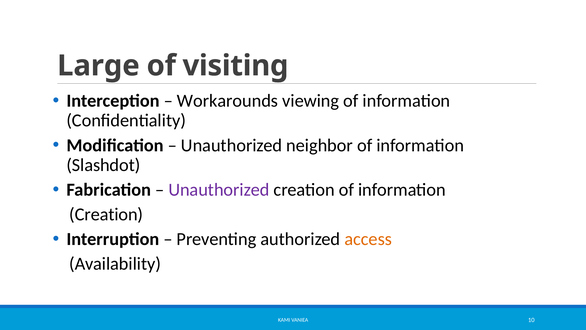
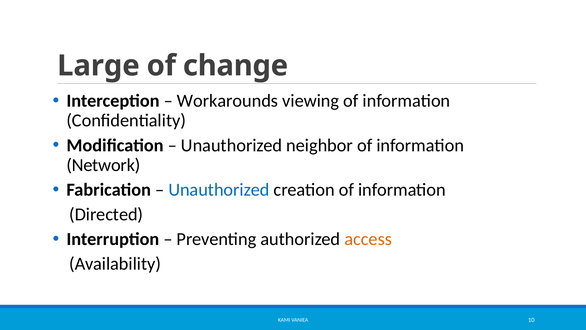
visiting: visiting -> change
Slashdot: Slashdot -> Network
Unauthorized at (219, 190) colour: purple -> blue
Creation at (106, 214): Creation -> Directed
